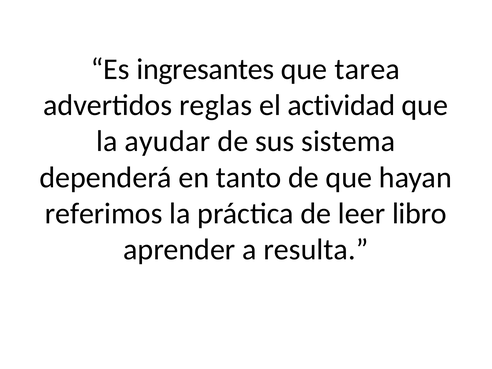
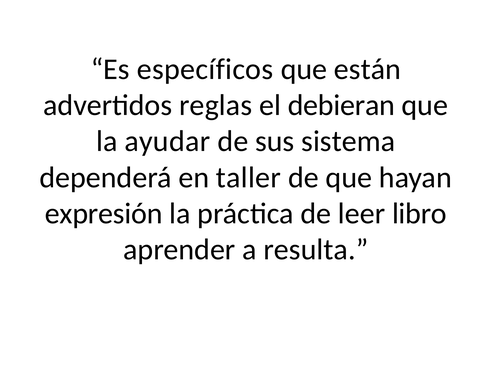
ingresantes: ingresantes -> específicos
tarea: tarea -> están
actividad: actividad -> debieran
tanto: tanto -> taller
referimos: referimos -> expresión
